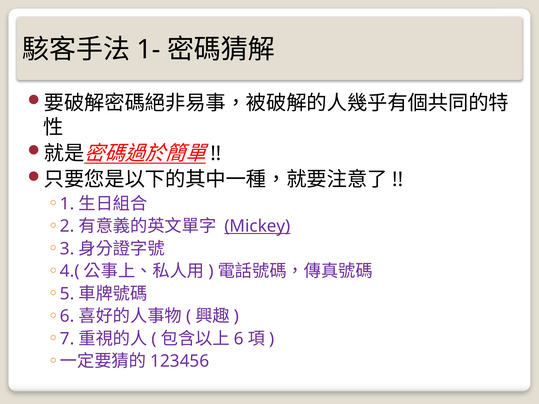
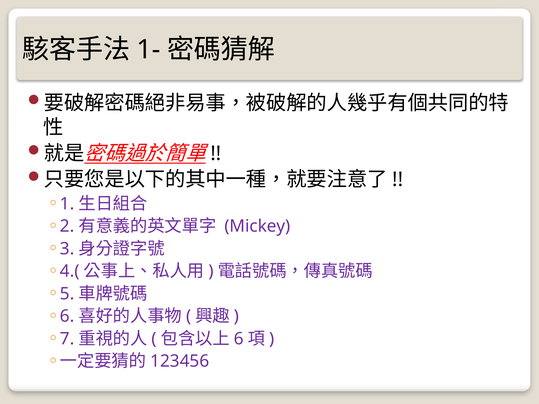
Mickey underline: present -> none
